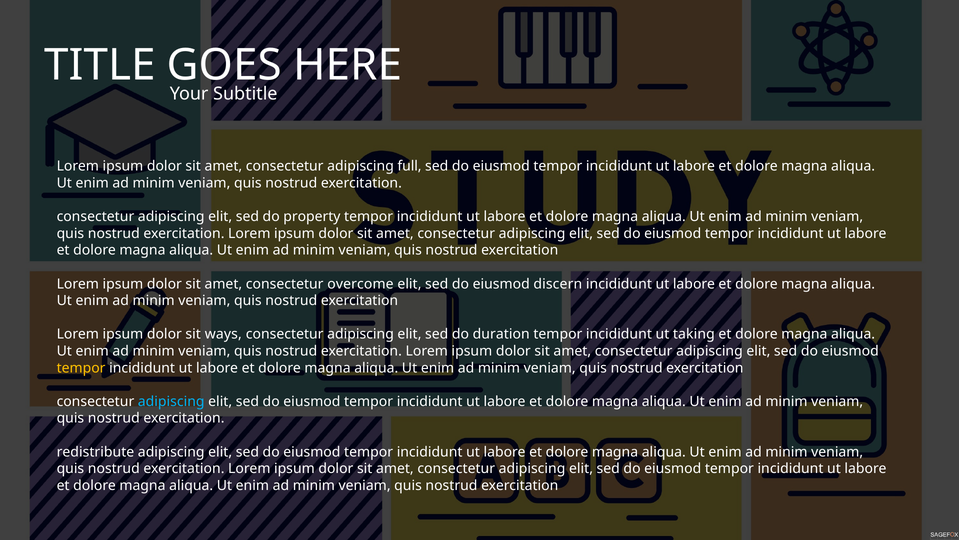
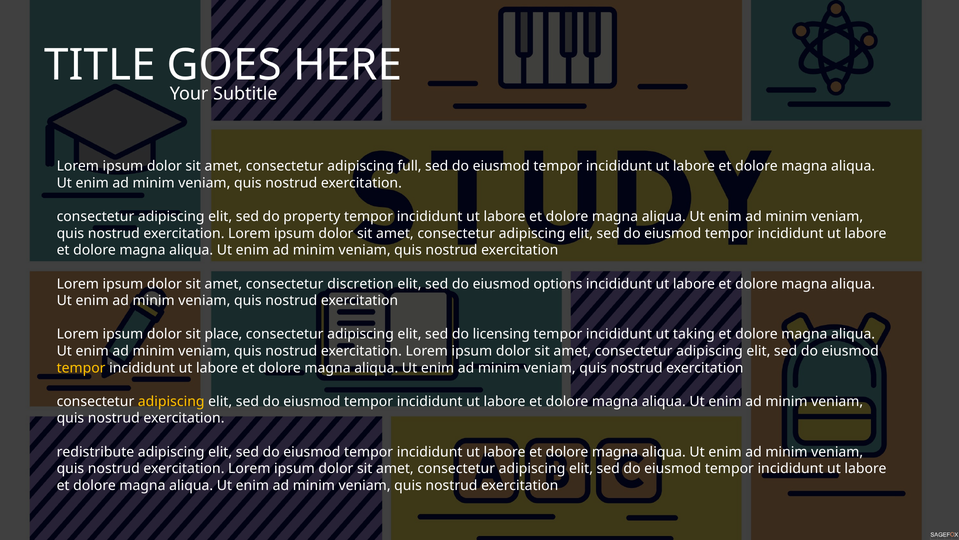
overcome: overcome -> discretion
discern: discern -> options
ways: ways -> place
duration: duration -> licensing
adipiscing at (171, 401) colour: light blue -> yellow
